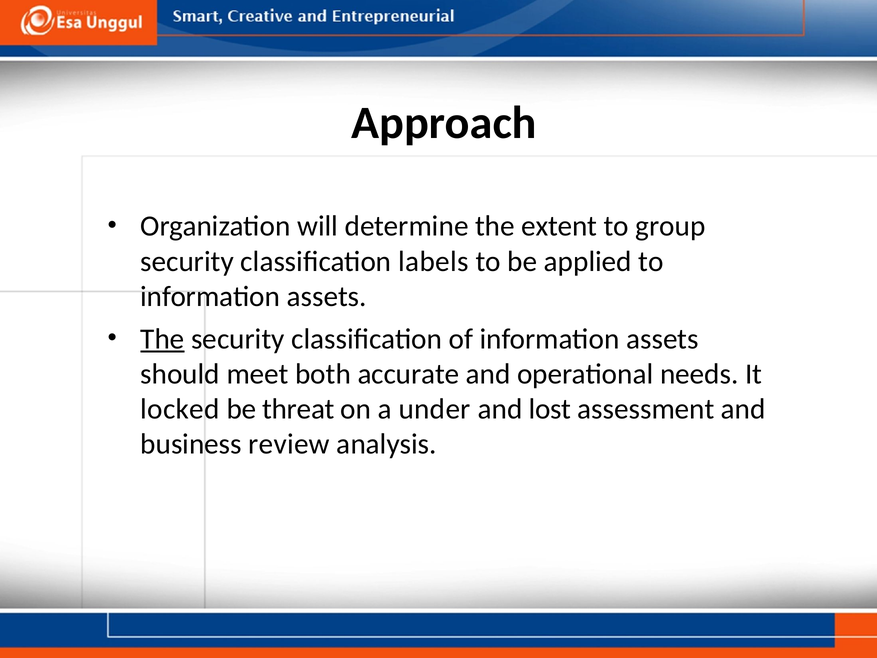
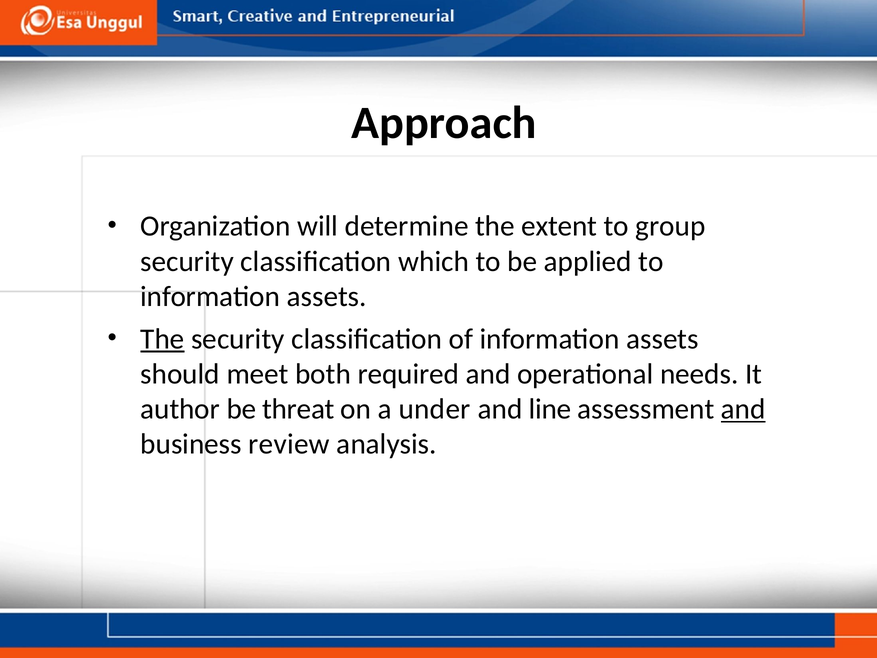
labels: labels -> which
accurate: accurate -> required
locked: locked -> author
lost: lost -> line
and at (743, 409) underline: none -> present
